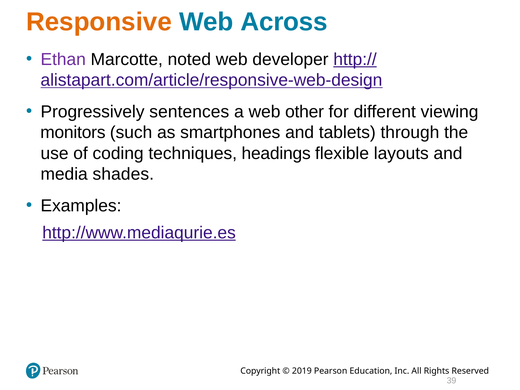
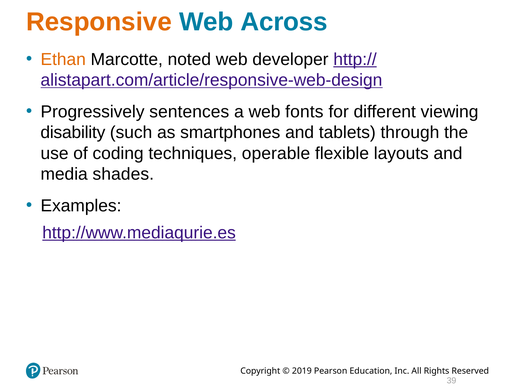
Ethan colour: purple -> orange
other: other -> fonts
monitors: monitors -> disability
headings: headings -> operable
